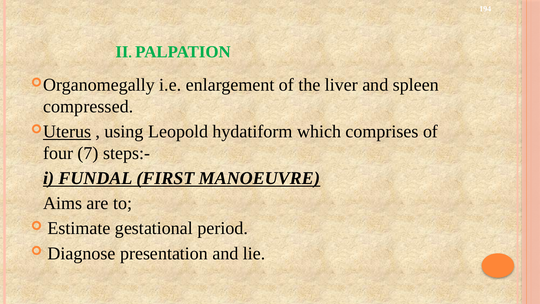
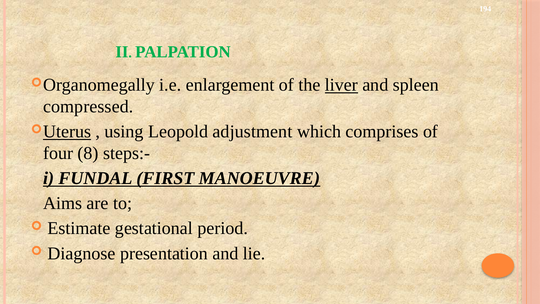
liver underline: none -> present
hydatiform: hydatiform -> adjustment
7: 7 -> 8
